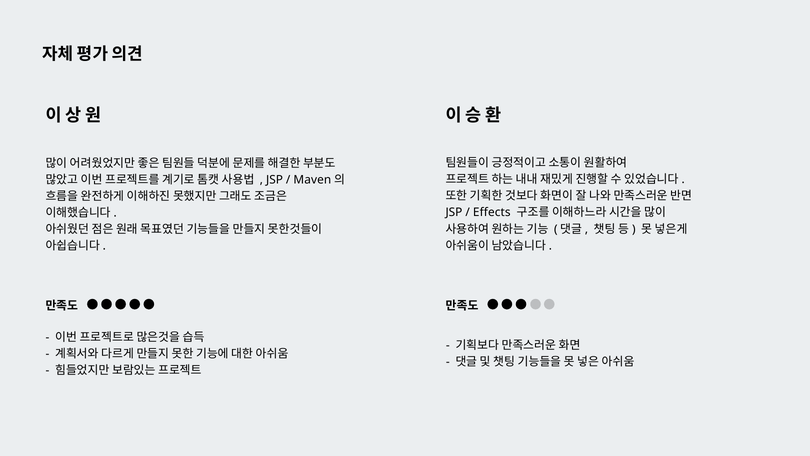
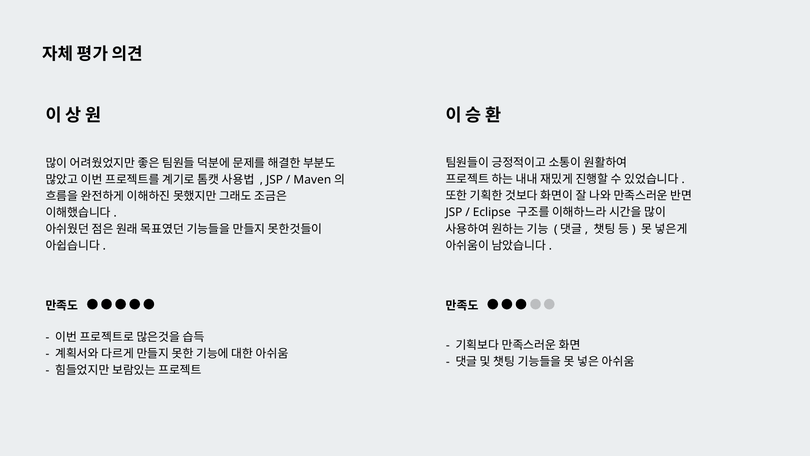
Effects: Effects -> Eclipse
